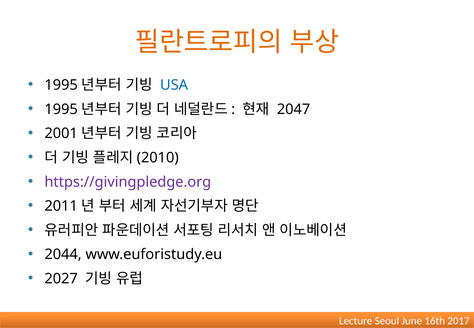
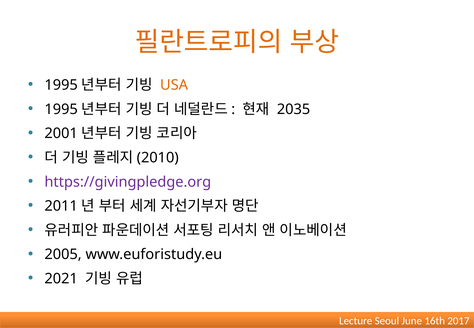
USA colour: blue -> orange
2047: 2047 -> 2035
2044: 2044 -> 2005
2027: 2027 -> 2021
